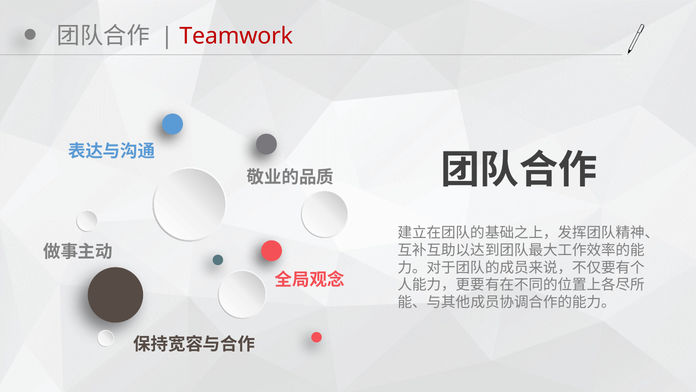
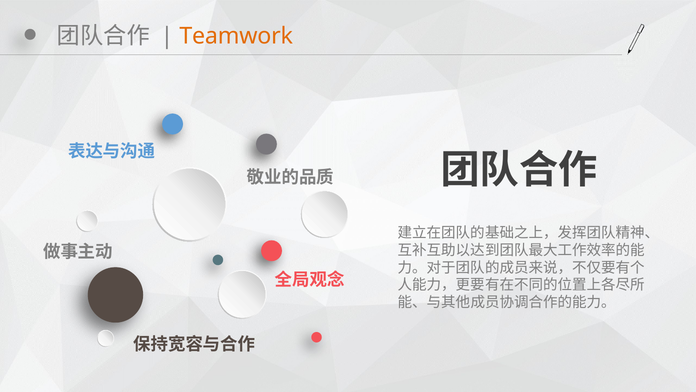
Teamwork colour: red -> orange
